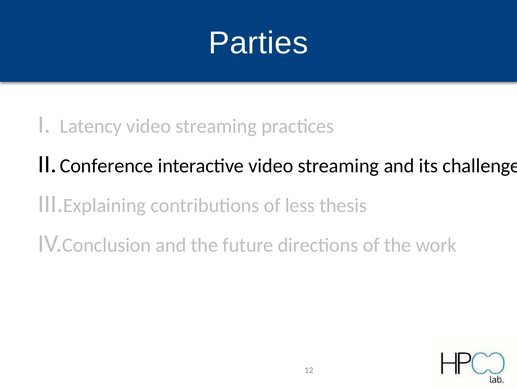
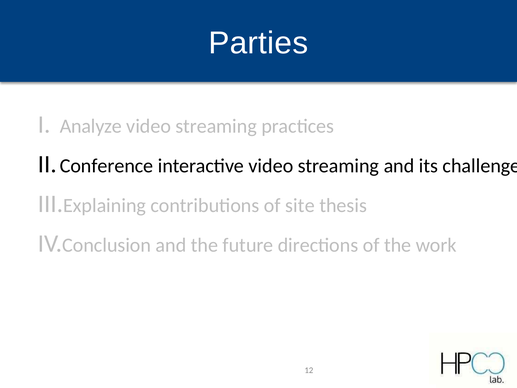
Latency: Latency -> Analyze
less: less -> site
